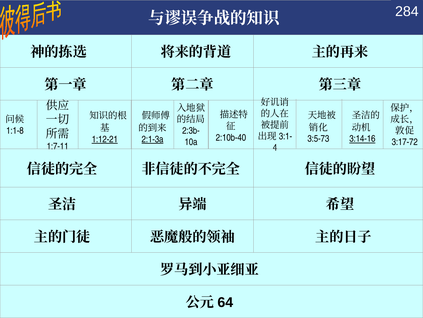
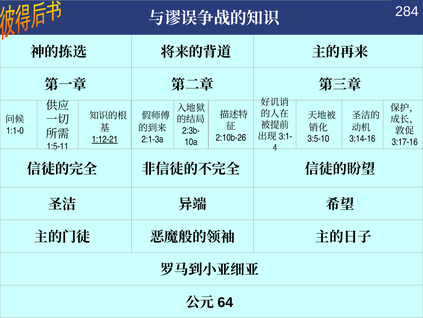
1:1-8: 1:1-8 -> 1:1-0
2:10b-40: 2:10b-40 -> 2:10b-26
3:5-73: 3:5-73 -> 3:5-10
3:14-16 underline: present -> none
2:1-3a underline: present -> none
3:17-72: 3:17-72 -> 3:17-16
1:7-11: 1:7-11 -> 1:5-11
